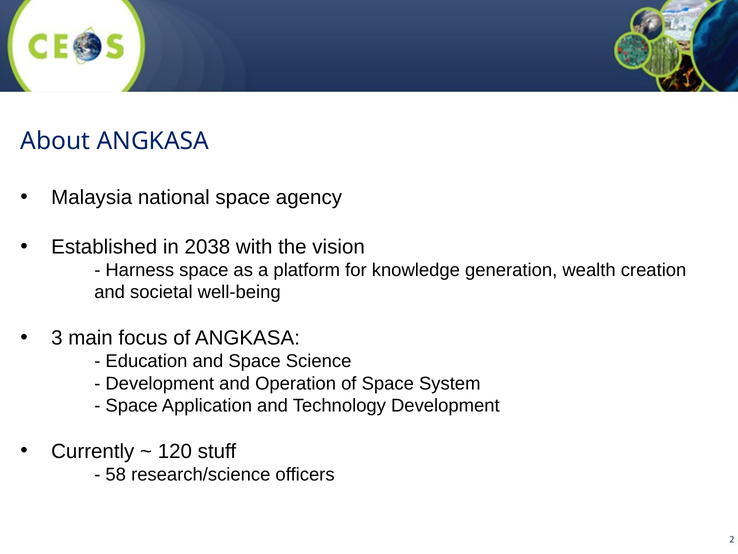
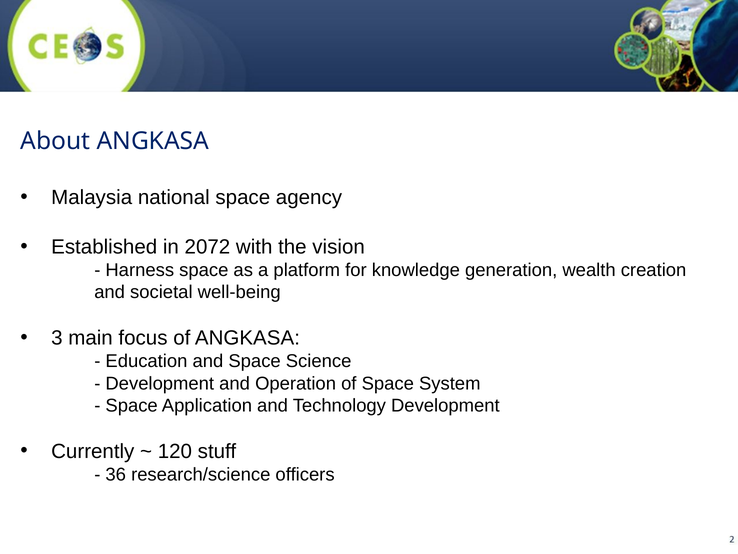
2038: 2038 -> 2072
58: 58 -> 36
